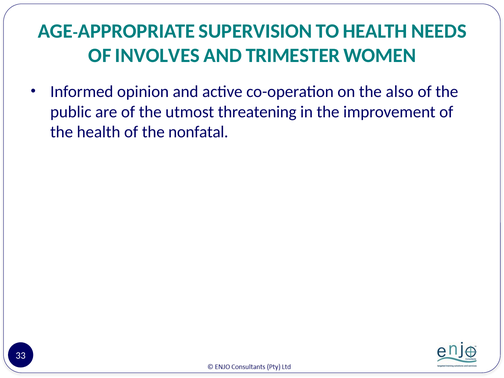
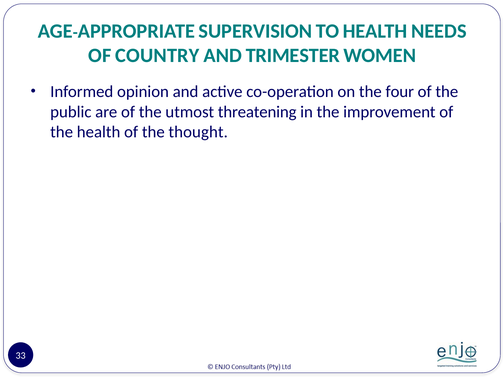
INVOLVES: INVOLVES -> COUNTRY
also: also -> four
nonfatal: nonfatal -> thought
